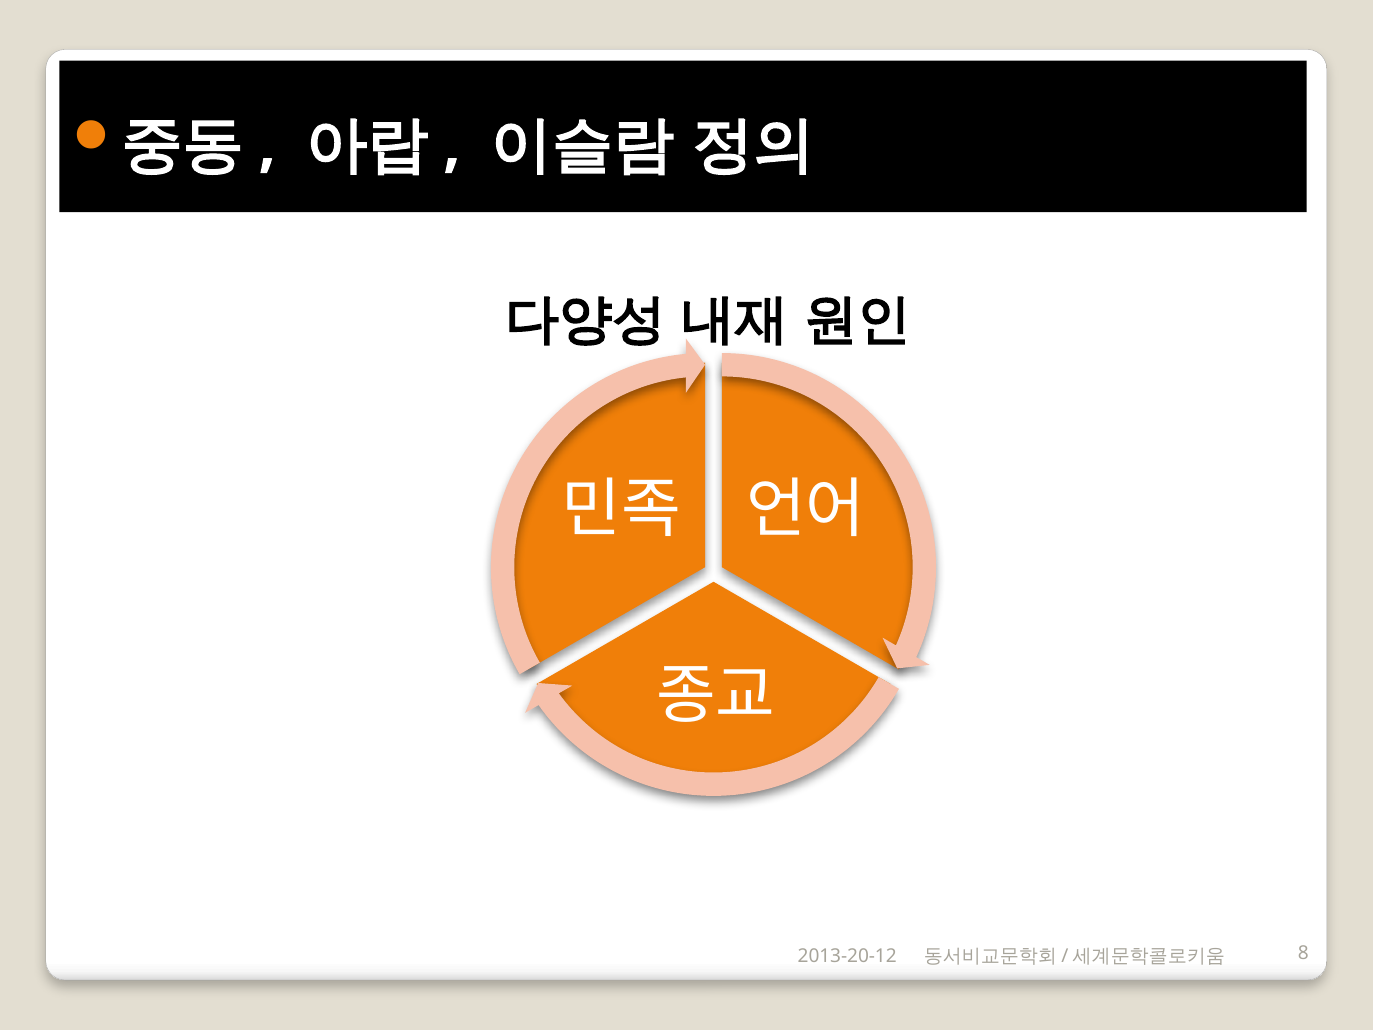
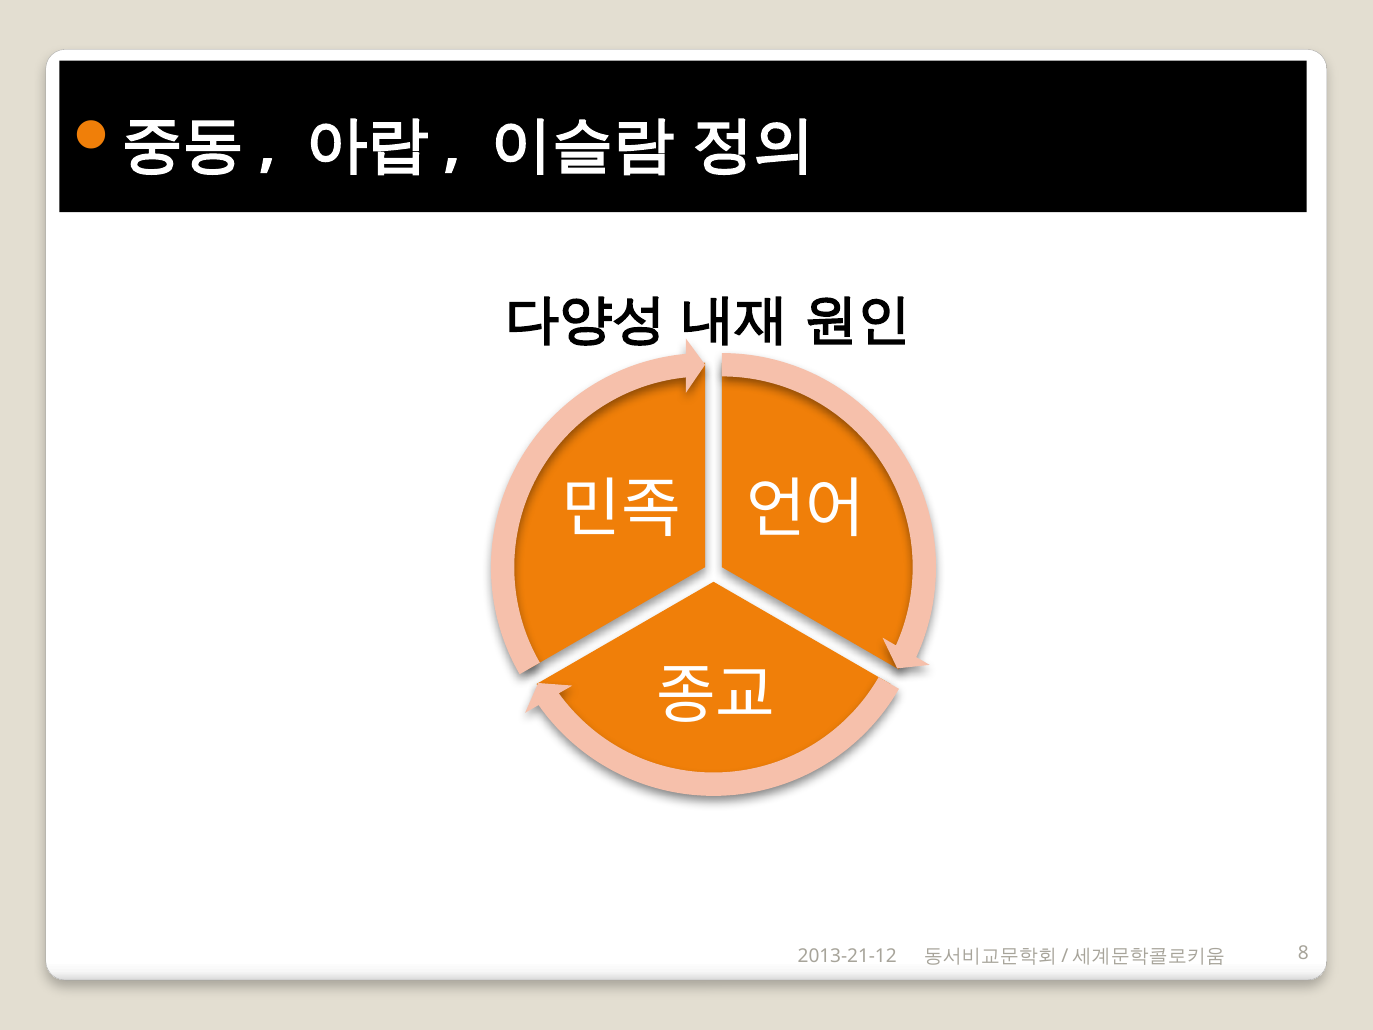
2013-20-12: 2013-20-12 -> 2013-21-12
